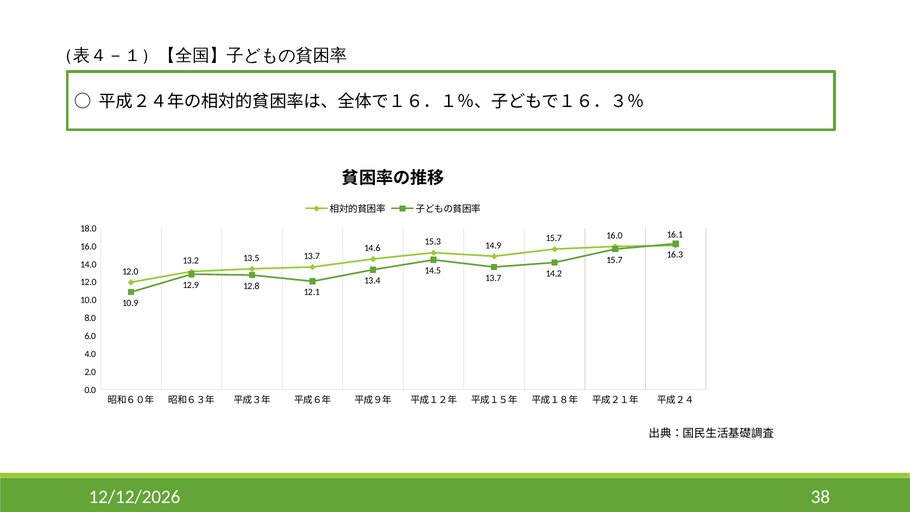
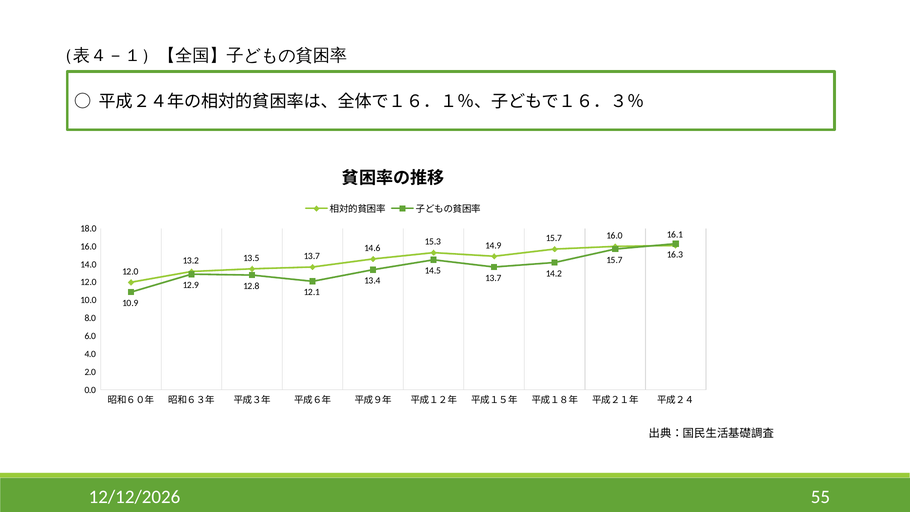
38: 38 -> 55
